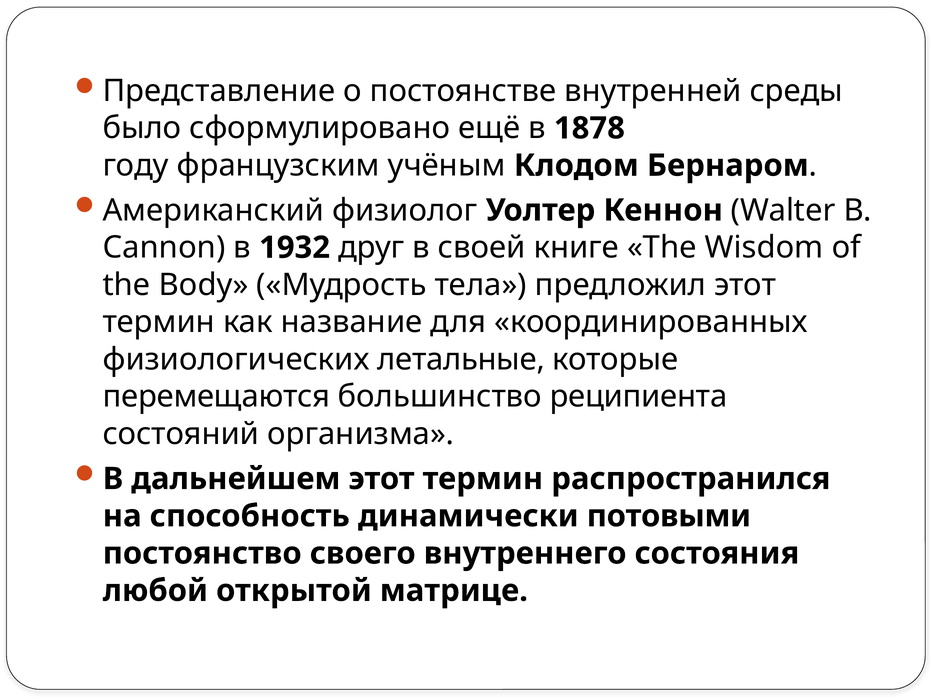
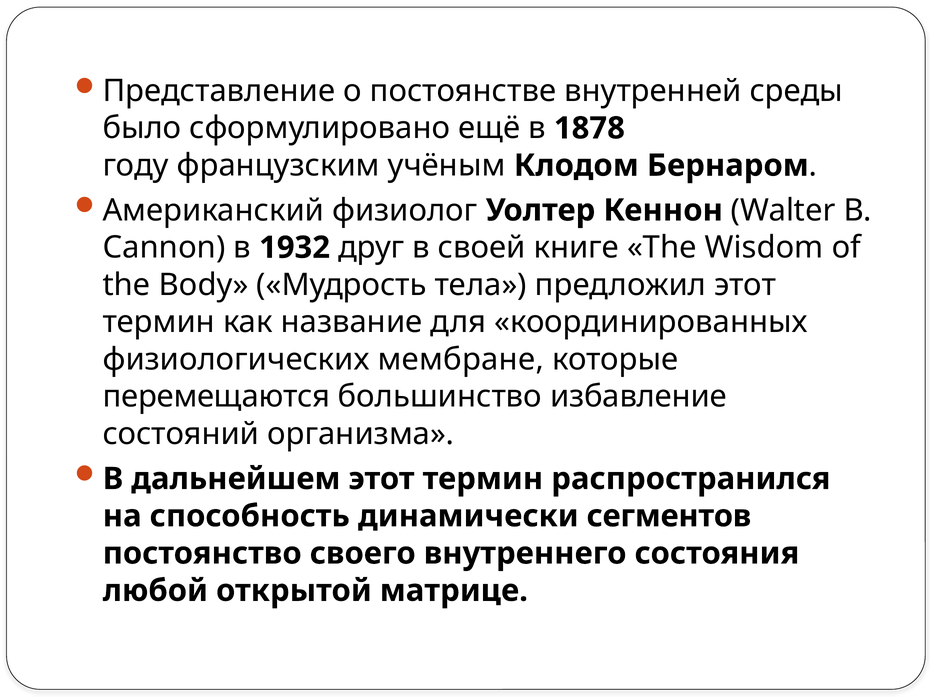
летальные: летальные -> мембране
реципиента: реципиента -> избавление
потовыми: потовыми -> сегментов
